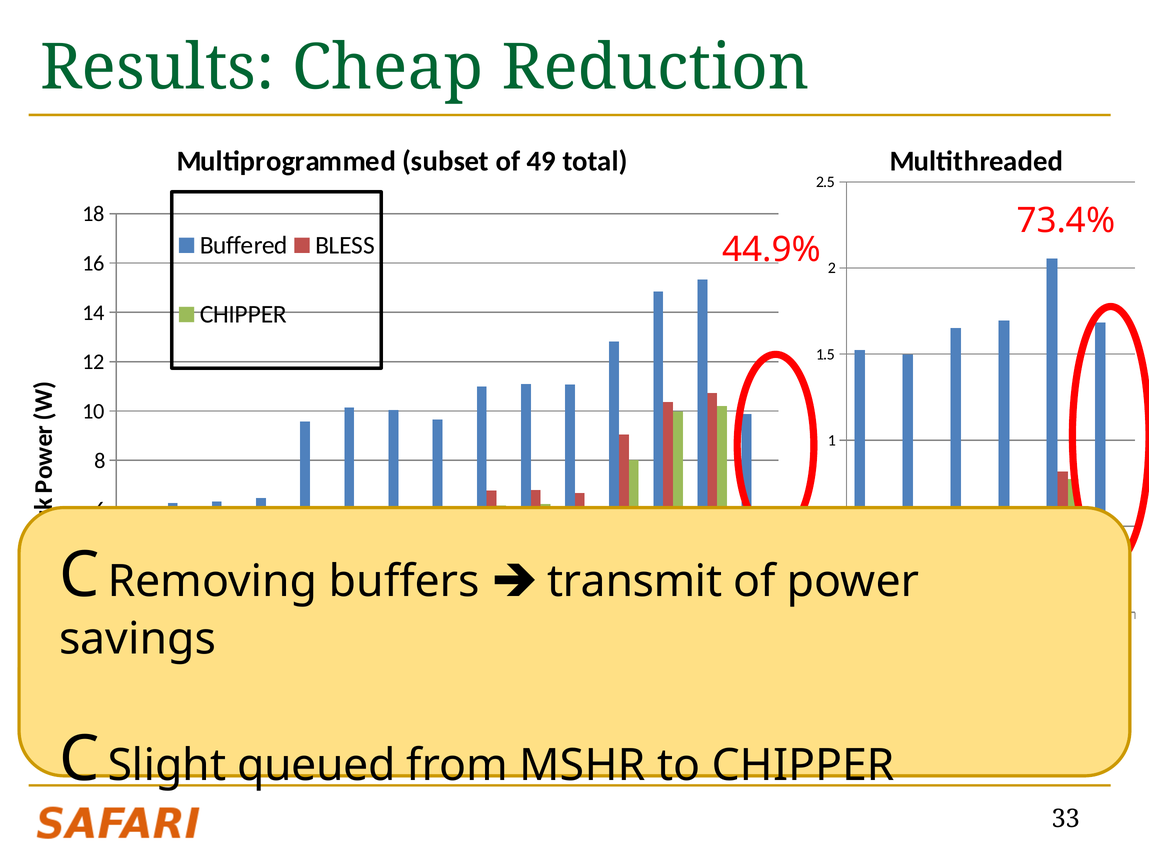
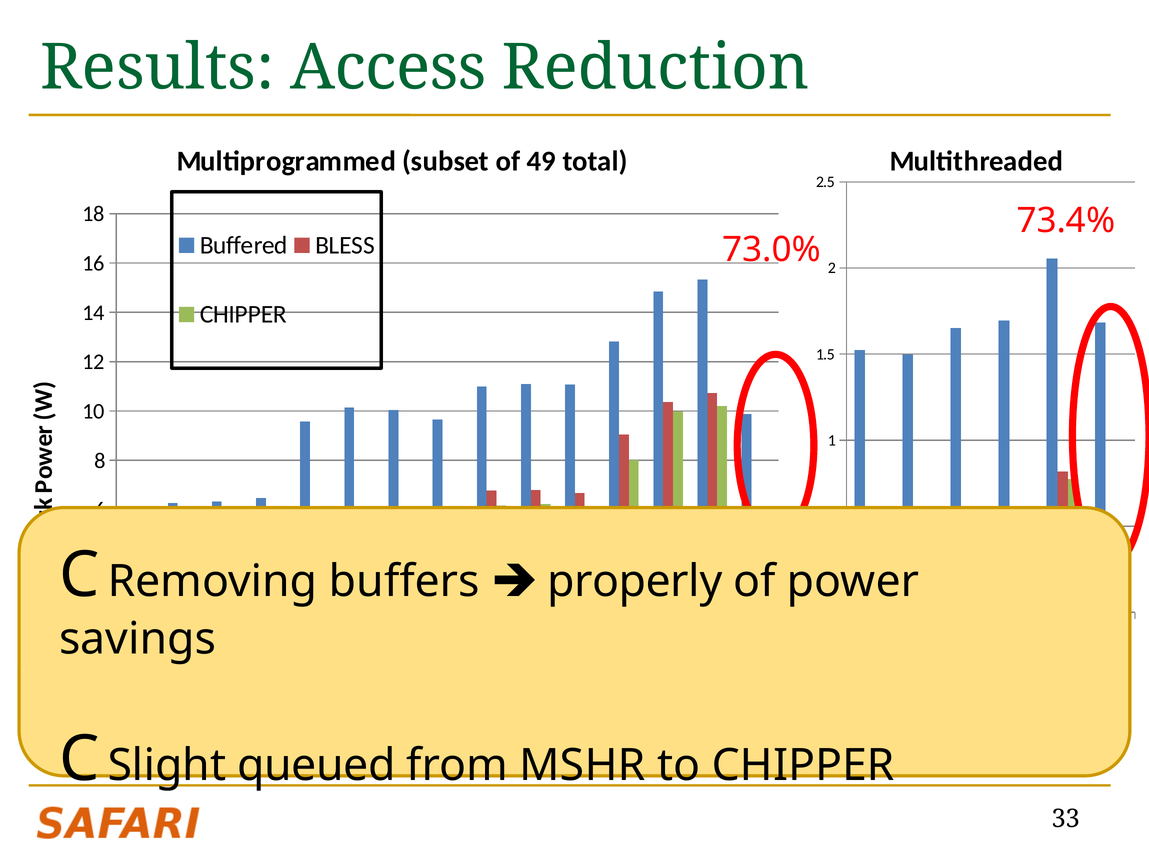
Cheap: Cheap -> Access
44.9%: 44.9% -> 73.0%
transmit: transmit -> properly
